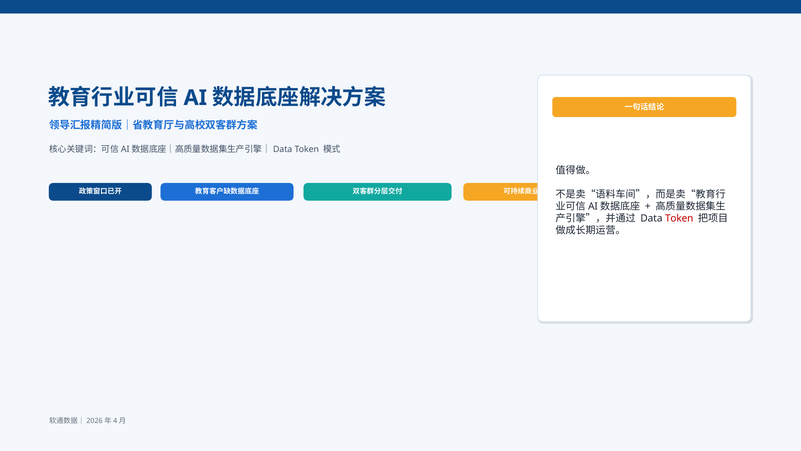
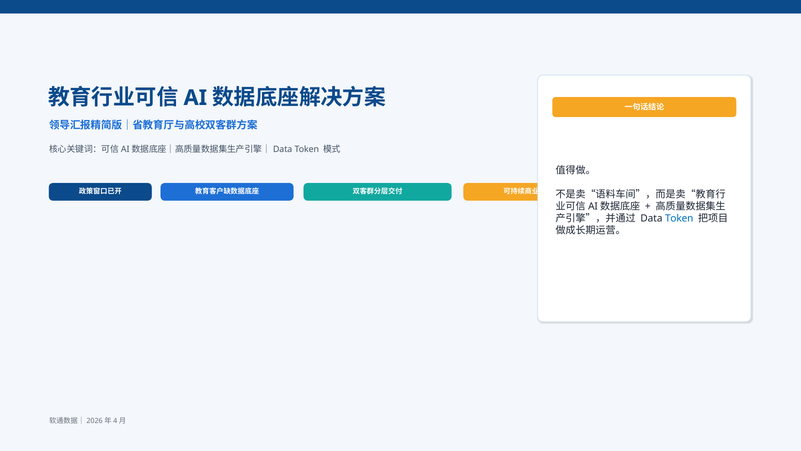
Token at (679, 218) colour: red -> blue
